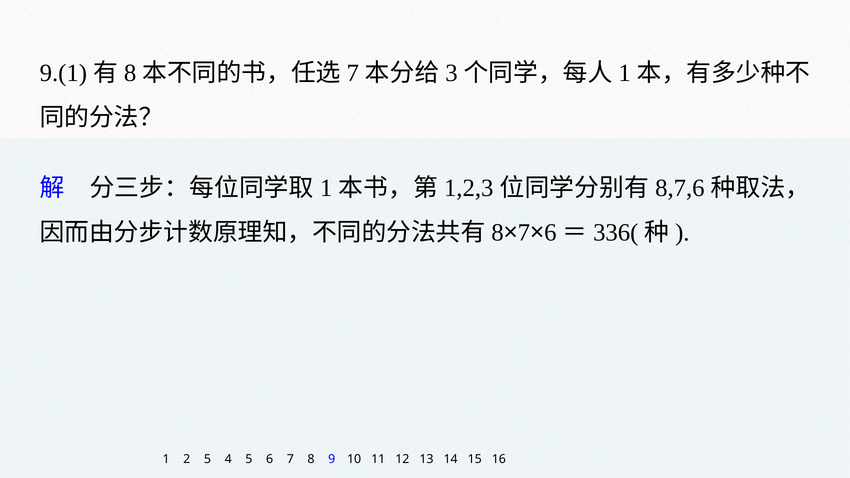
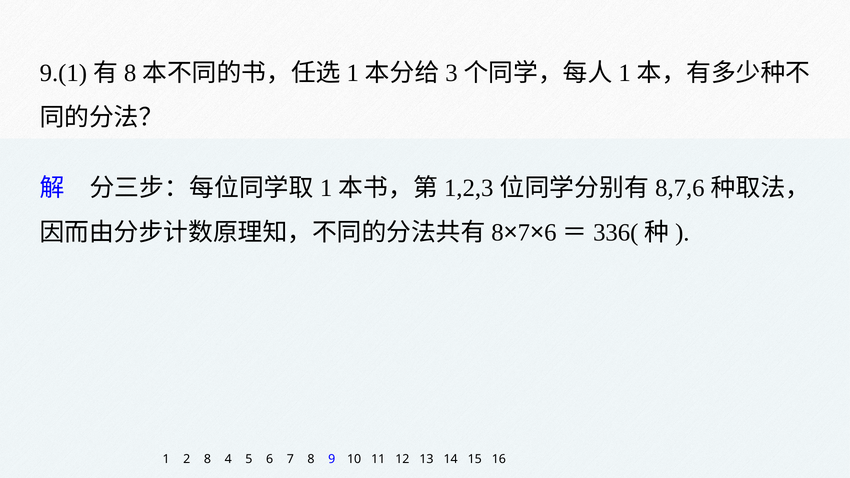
7 at (353, 73): 7 -> 1
2 5: 5 -> 8
